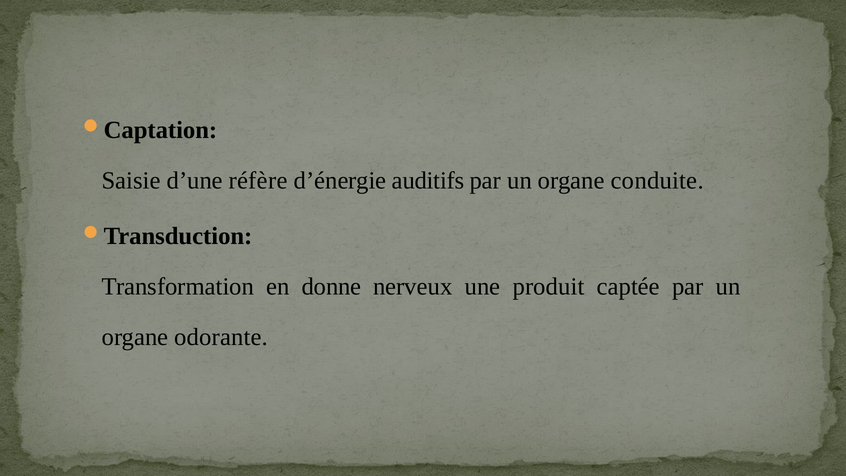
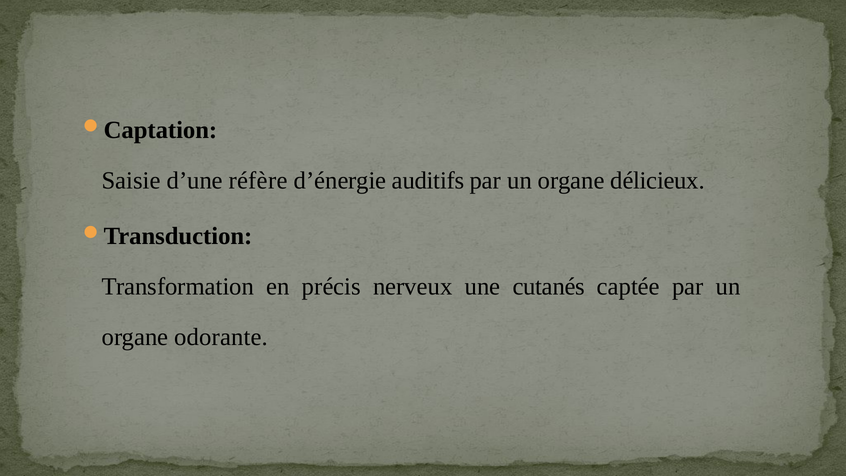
conduite: conduite -> délicieux
donne: donne -> précis
produit: produit -> cutanés
